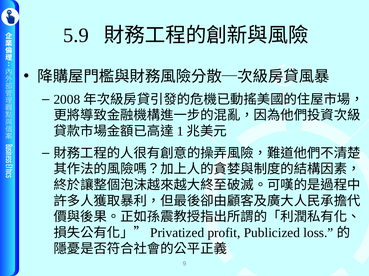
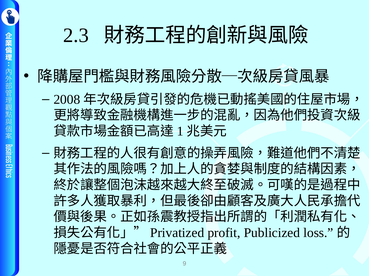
5.9: 5.9 -> 2.3
